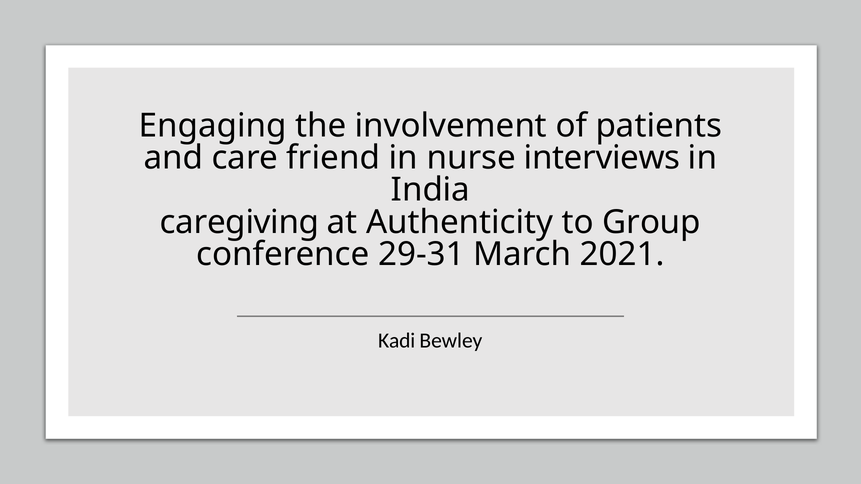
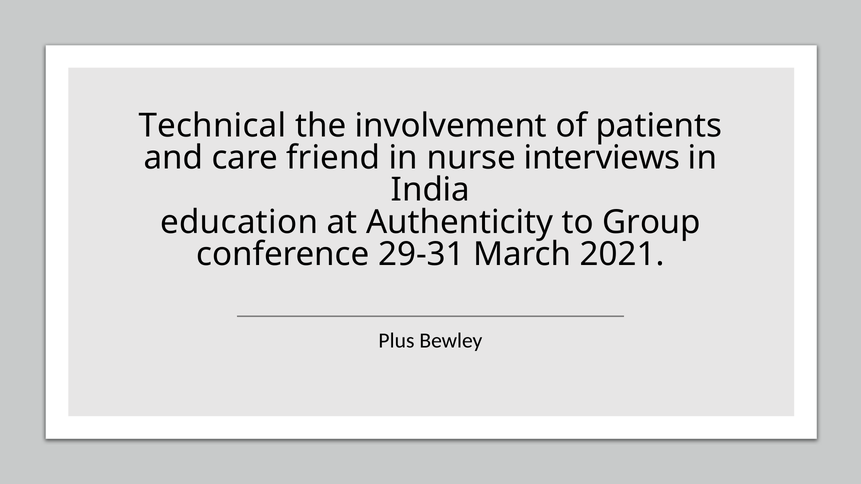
Engaging: Engaging -> Technical
caregiving: caregiving -> education
Kadi: Kadi -> Plus
